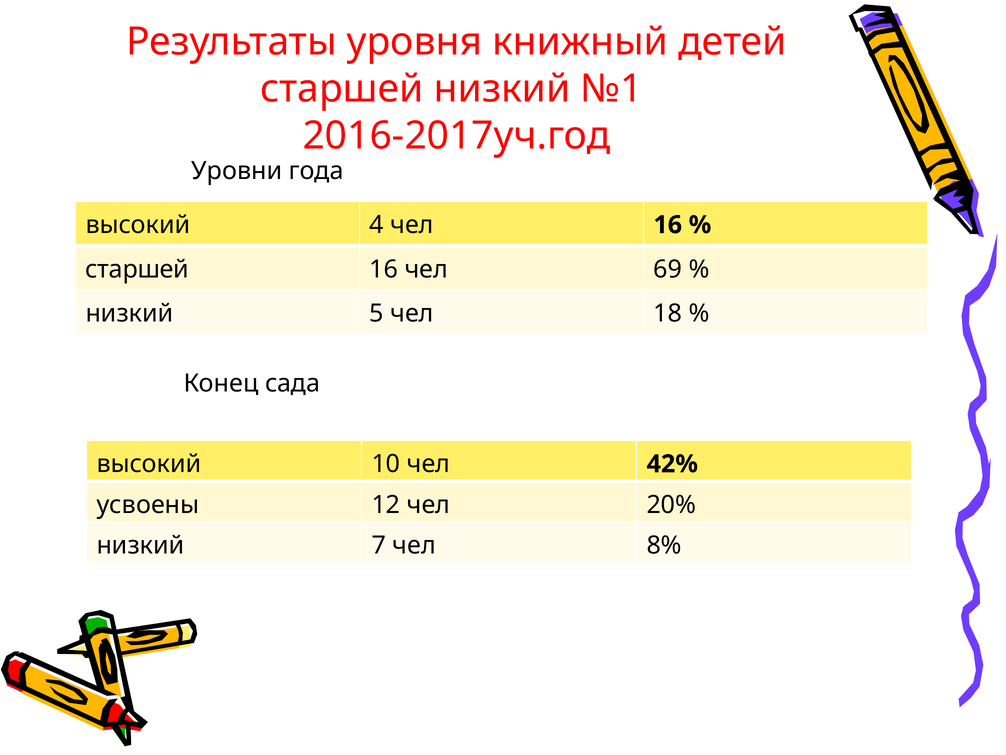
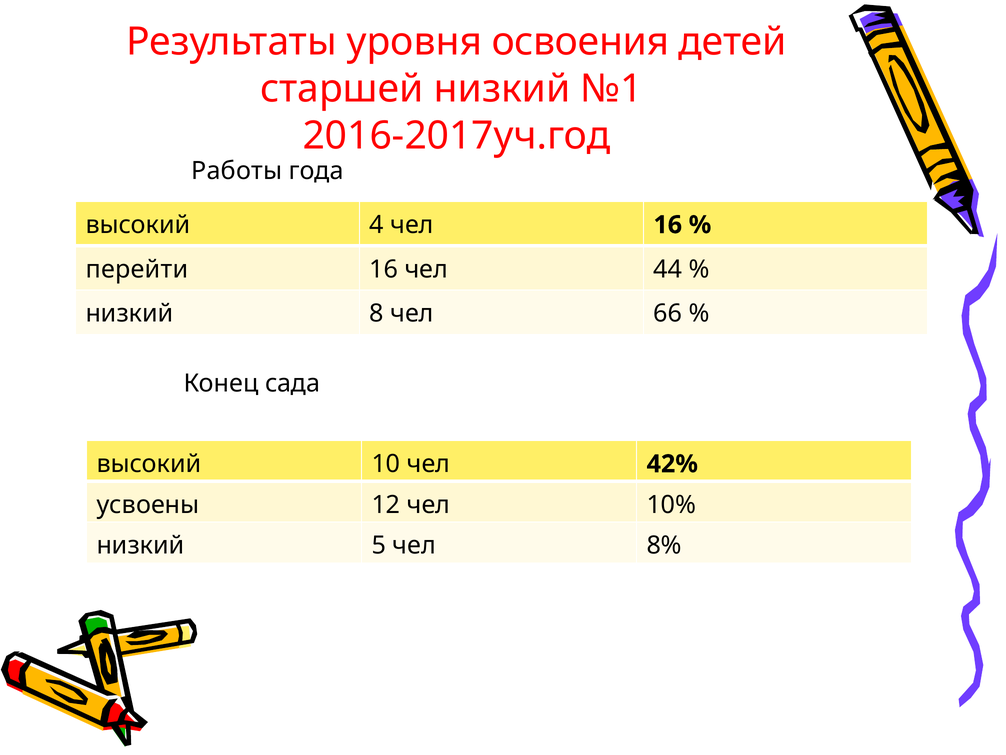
книжный: книжный -> освоения
Уровни: Уровни -> Работы
старшей at (137, 269): старшей -> перейти
69: 69 -> 44
5: 5 -> 8
18: 18 -> 66
20%: 20% -> 10%
7: 7 -> 5
